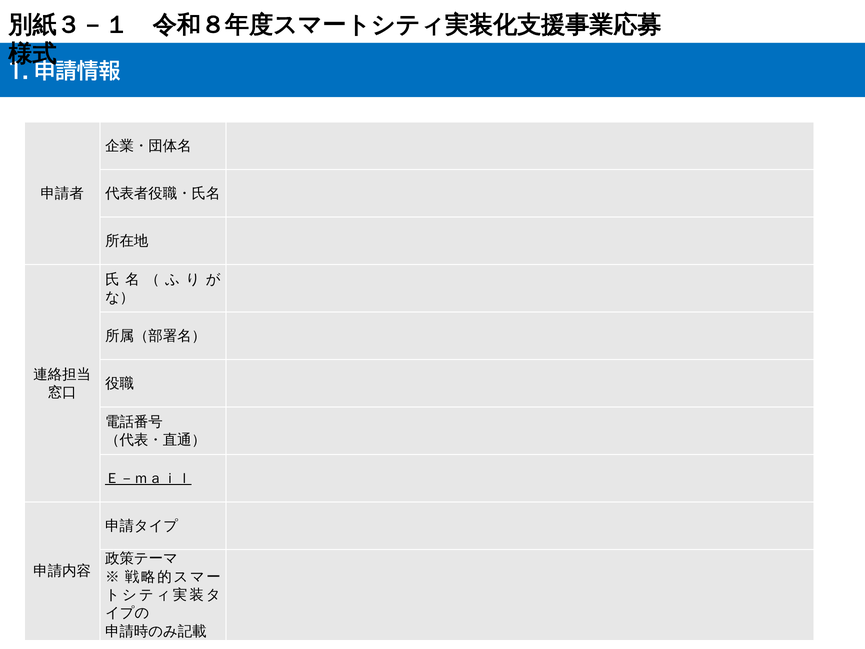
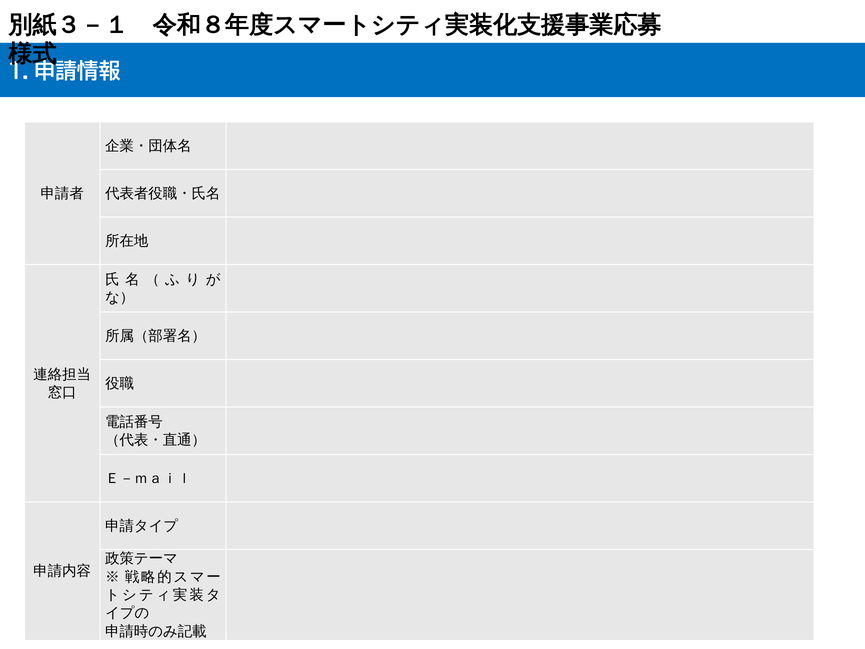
Ｅ－ｍａｉｌ underline: present -> none
